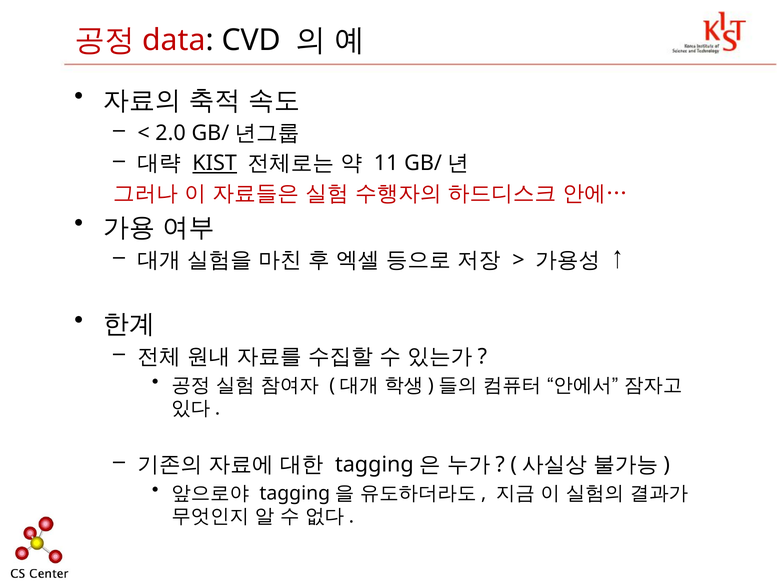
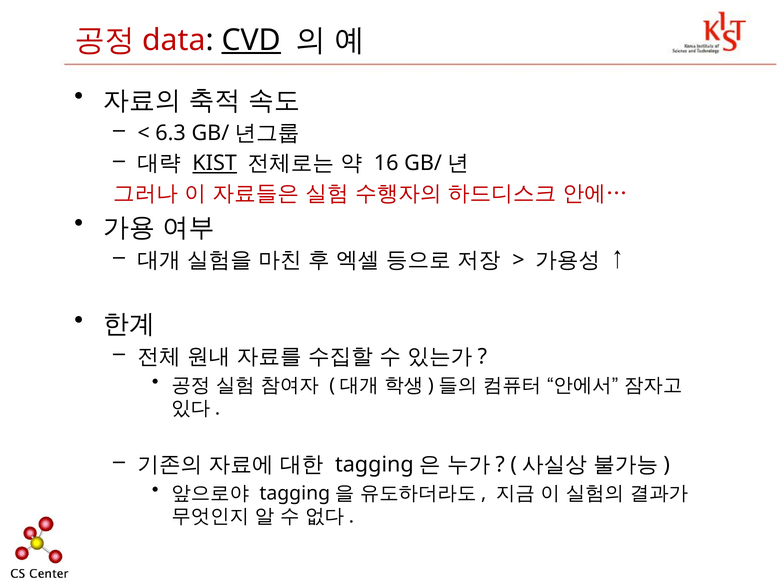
CVD underline: none -> present
2.0: 2.0 -> 6.3
11: 11 -> 16
